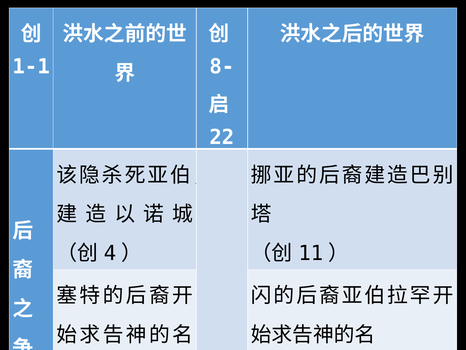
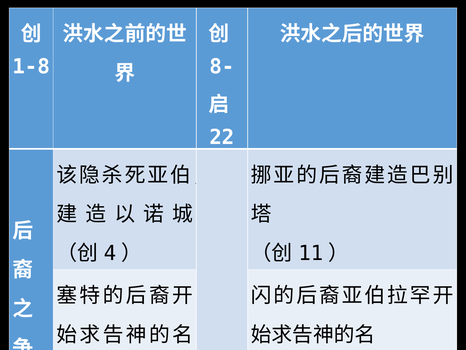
1-1: 1-1 -> 1-8
